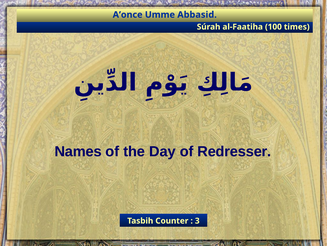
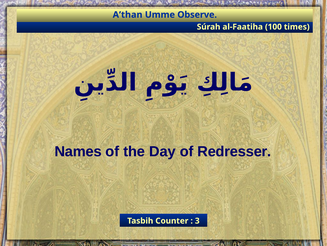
A’once: A’once -> A’than
Abbasid: Abbasid -> Observe
